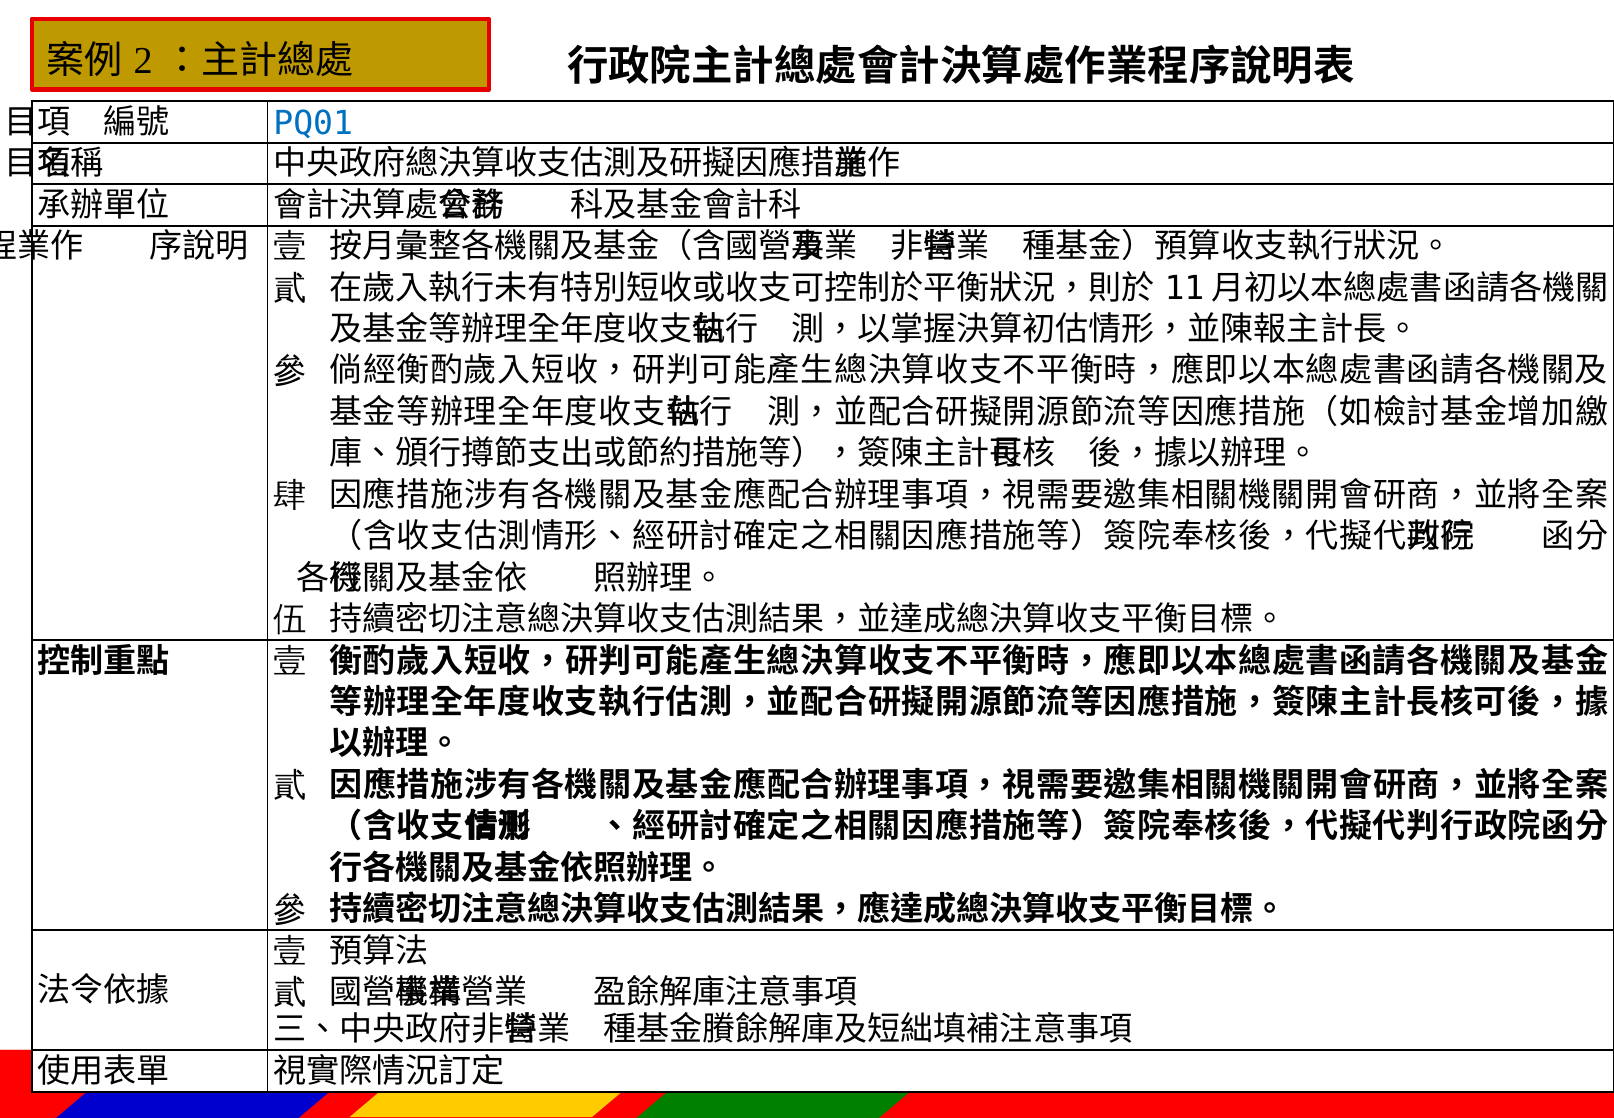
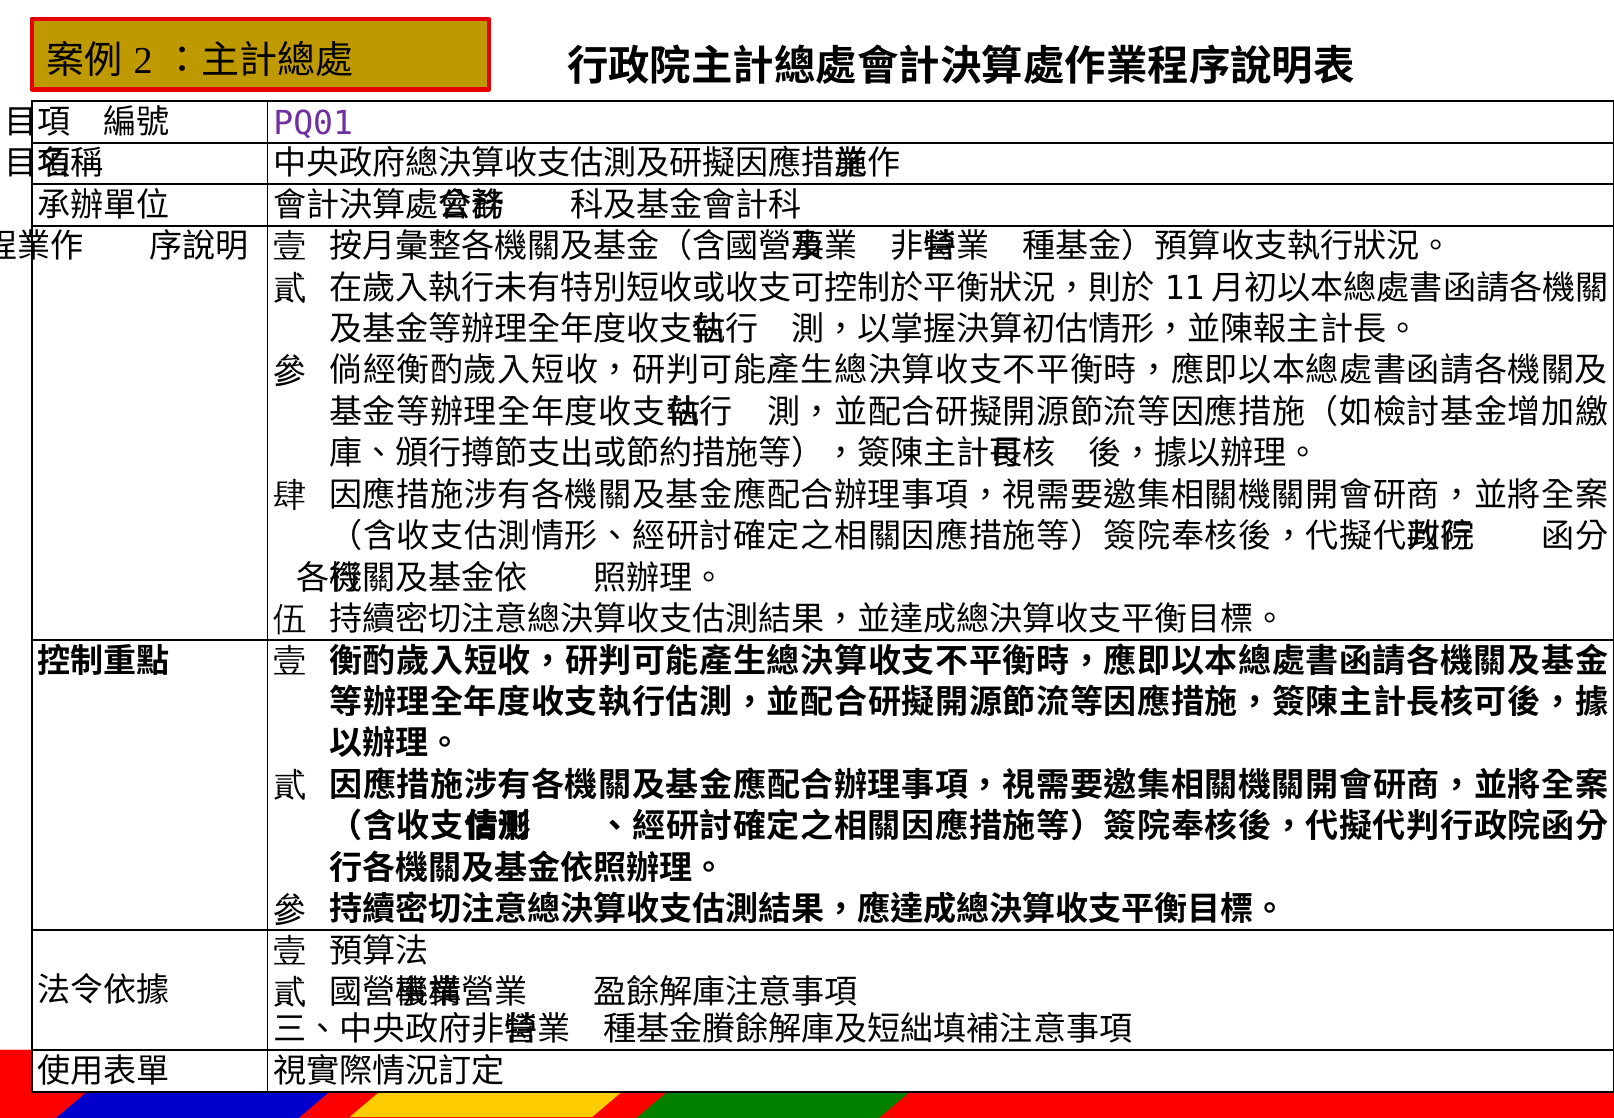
PQ01 colour: blue -> purple
